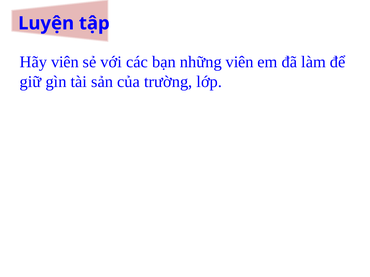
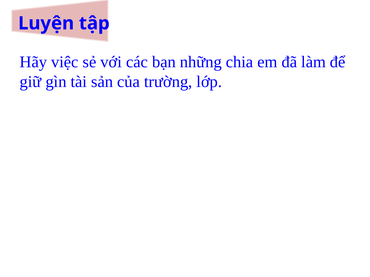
Hãy viên: viên -> việc
những viên: viên -> chia
